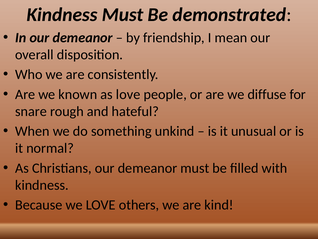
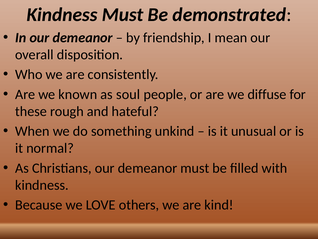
as love: love -> soul
snare: snare -> these
